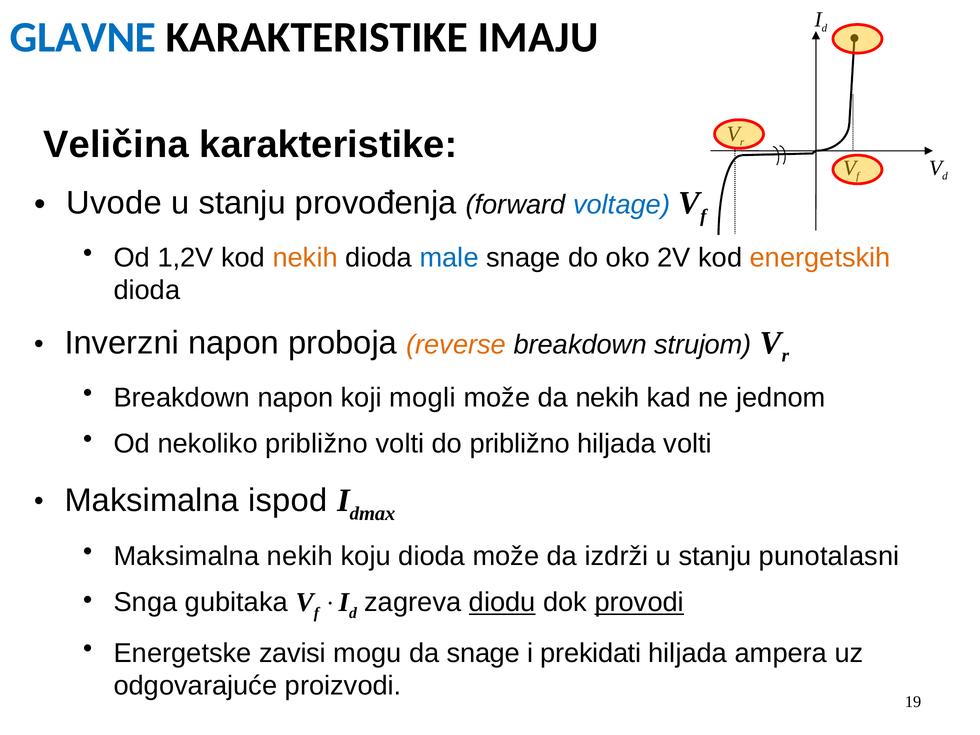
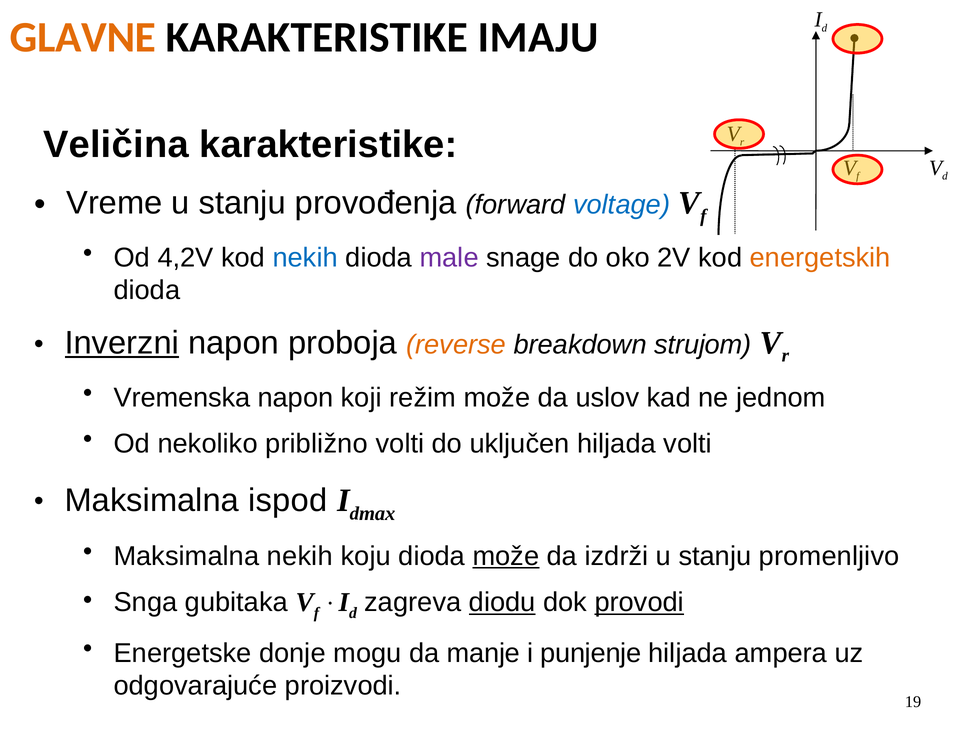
GLAVNE colour: blue -> orange
Uvode: Uvode -> Vreme
1,2V: 1,2V -> 4,2V
nekih at (305, 258) colour: orange -> blue
male colour: blue -> purple
Inverzni underline: none -> present
Breakdown at (182, 398): Breakdown -> Vremenska
mogli: mogli -> režim
da nekih: nekih -> uslov
do približno: približno -> uključen
može at (506, 556) underline: none -> present
punotalasni: punotalasni -> promenljivo
zavisi: zavisi -> donje
da snage: snage -> manje
prekidati: prekidati -> punjenje
